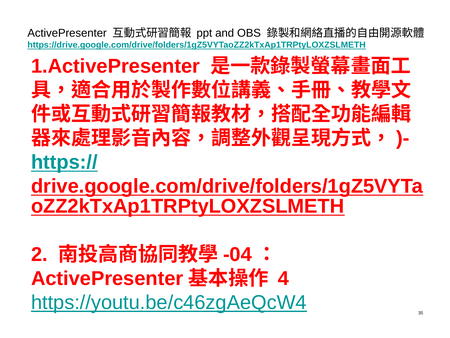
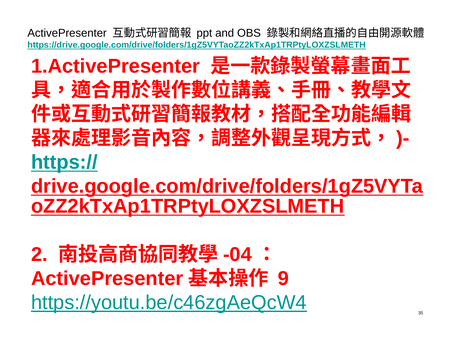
4: 4 -> 9
